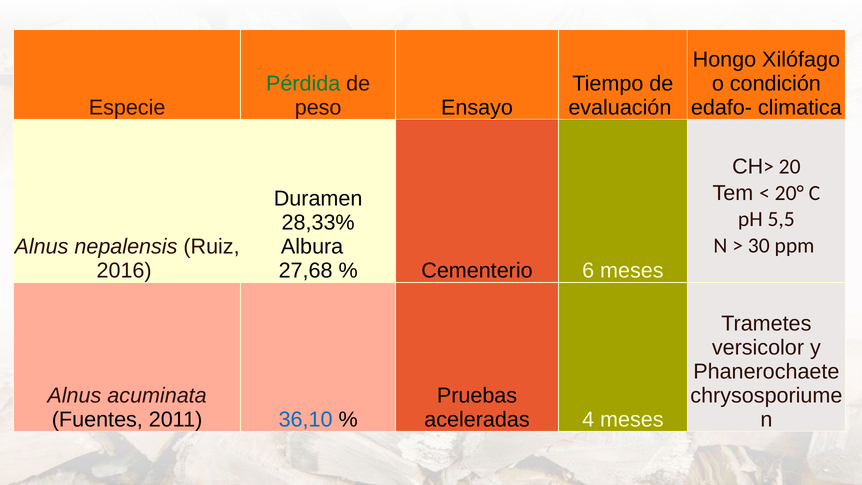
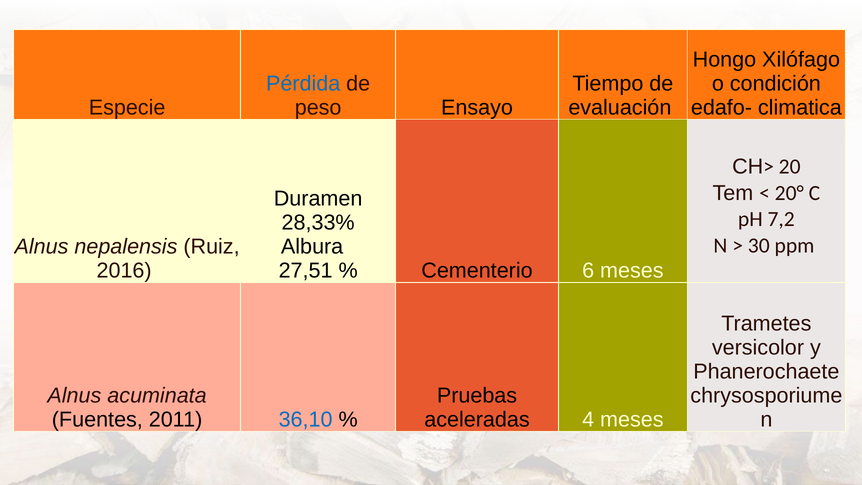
Pérdida colour: green -> blue
5,5: 5,5 -> 7,2
27,68: 27,68 -> 27,51
